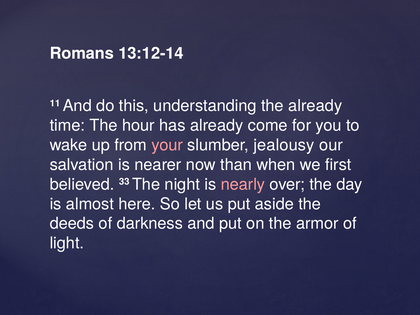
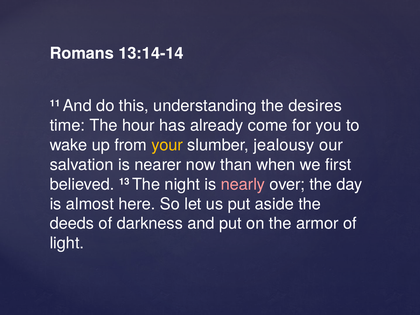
13:12-14: 13:12-14 -> 13:14-14
the already: already -> desires
your colour: pink -> yellow
33: 33 -> 13
